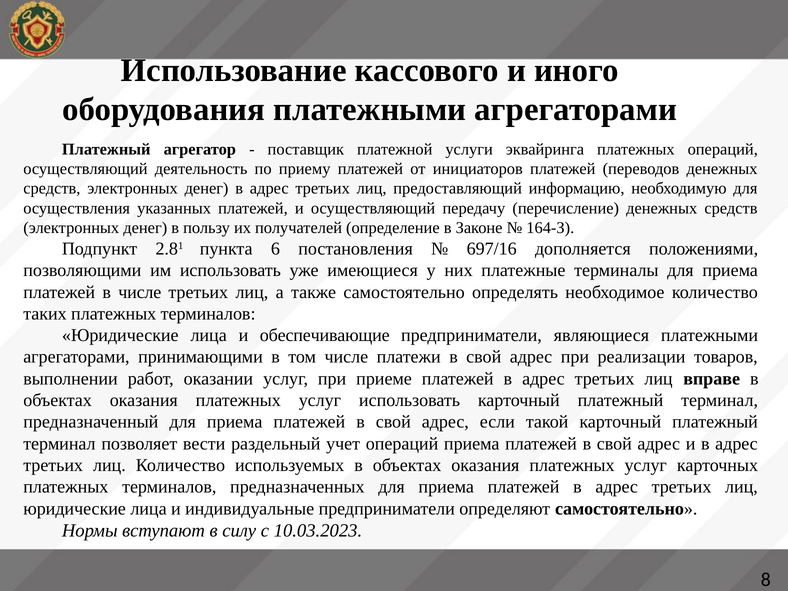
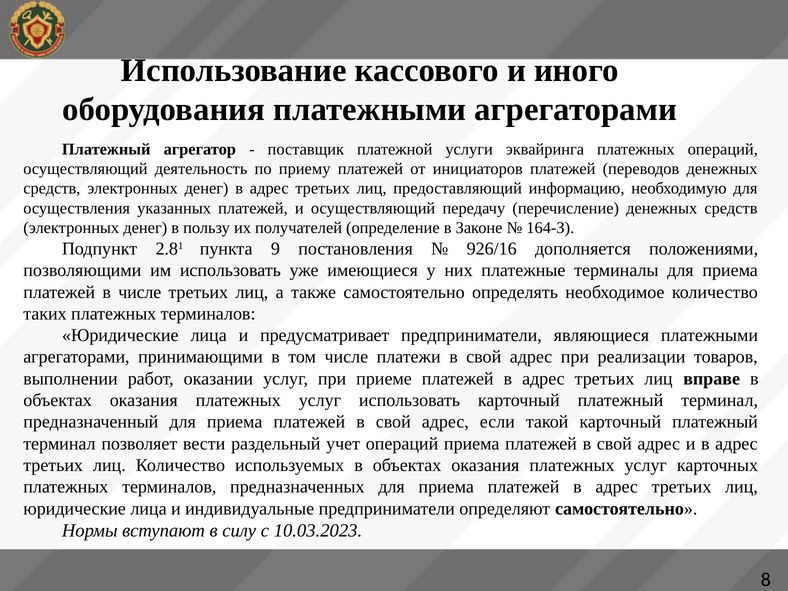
6: 6 -> 9
697/16: 697/16 -> 926/16
обеспечивающие: обеспечивающие -> предусматривает
